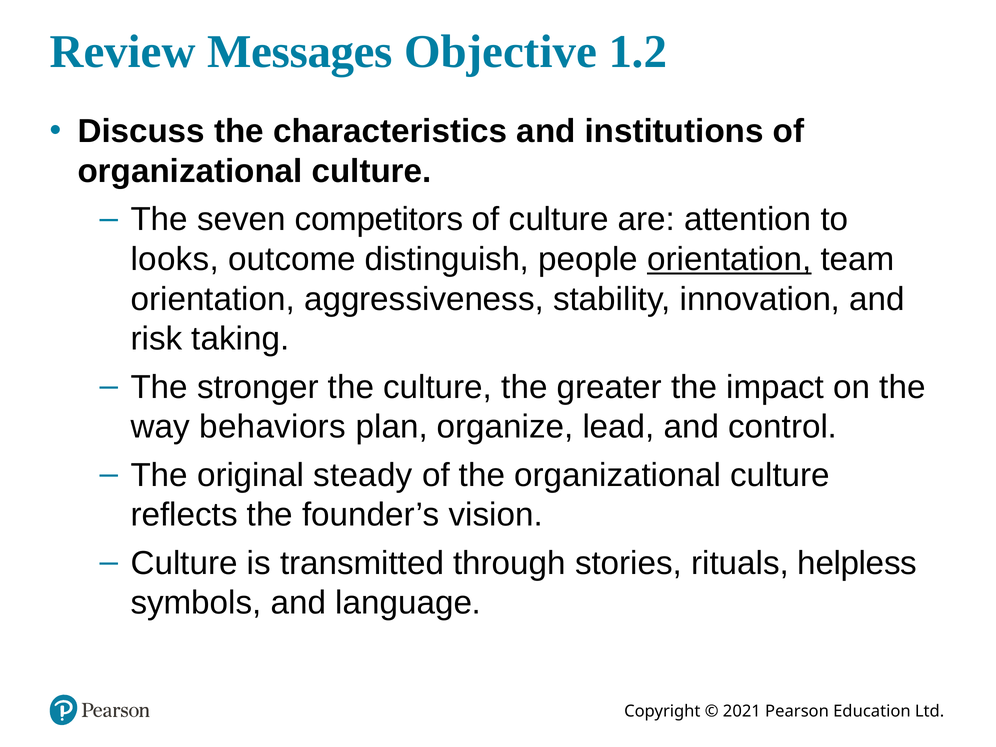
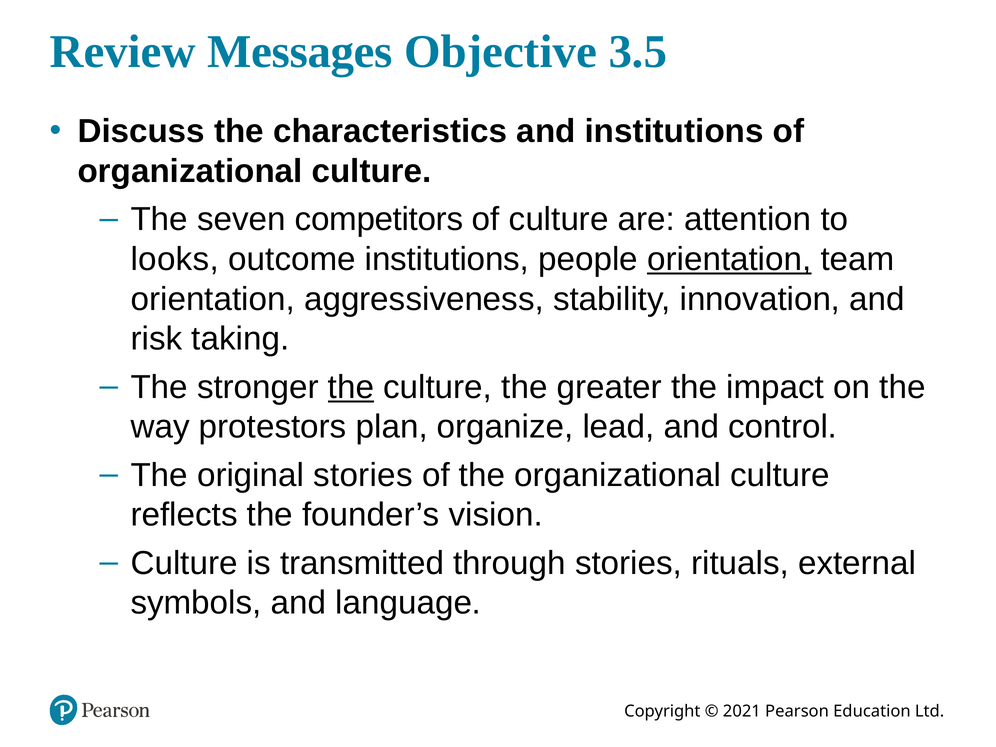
1.2: 1.2 -> 3.5
outcome distinguish: distinguish -> institutions
the at (351, 387) underline: none -> present
behaviors: behaviors -> protestors
original steady: steady -> stories
helpless: helpless -> external
